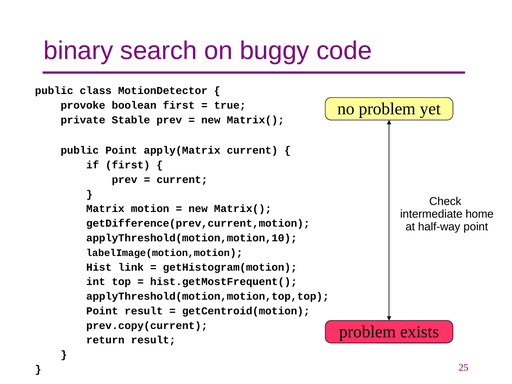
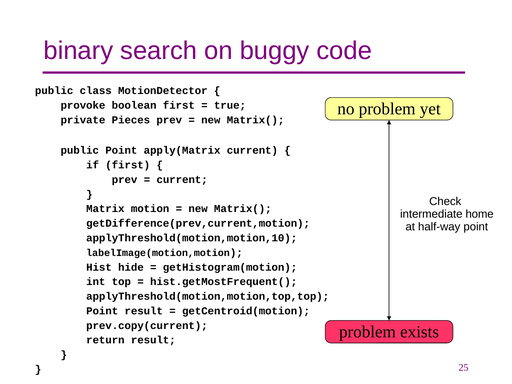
Stable: Stable -> Pieces
link: link -> hide
